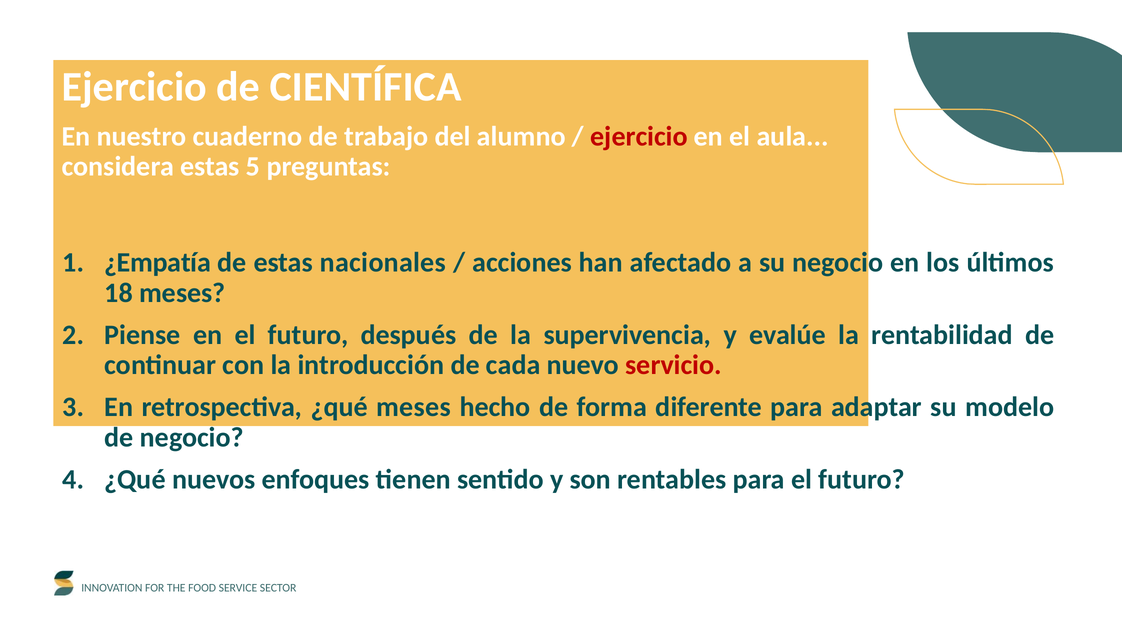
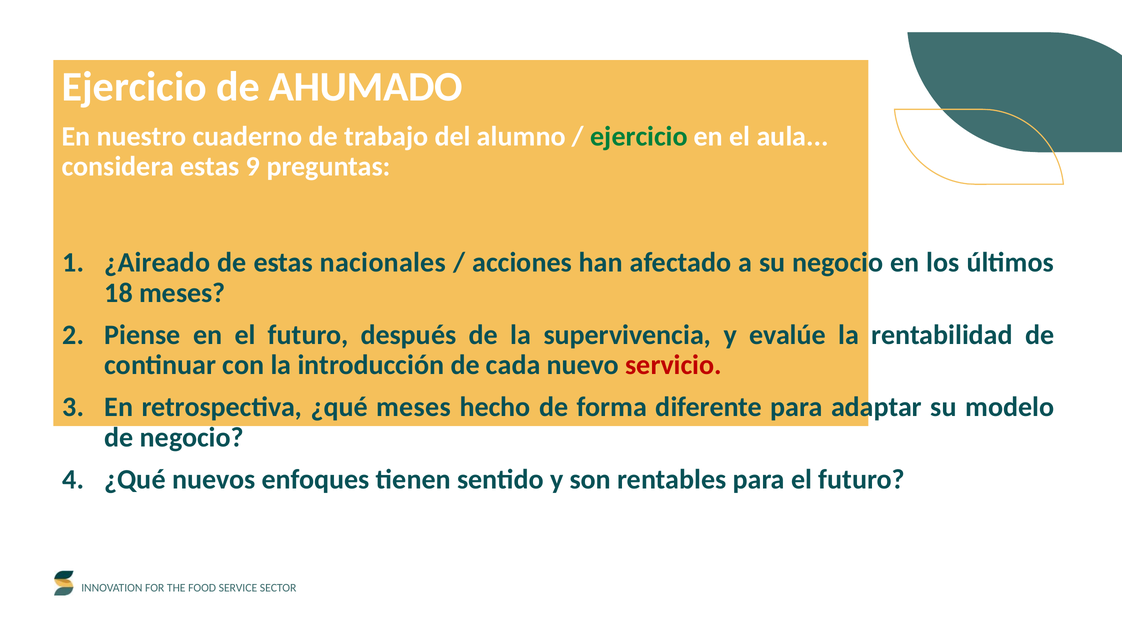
CIENTÍFICA: CIENTÍFICA -> AHUMADO
ejercicio at (639, 136) colour: red -> green
5: 5 -> 9
¿Empatía: ¿Empatía -> ¿Aireado
